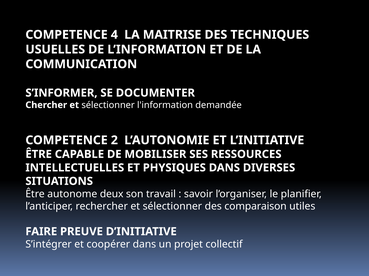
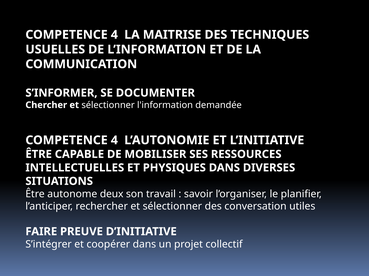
2 at (114, 141): 2 -> 4
comparaison: comparaison -> conversation
